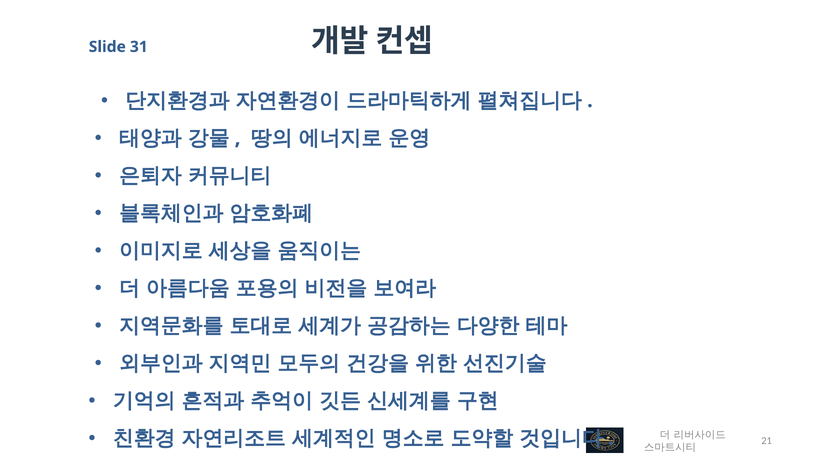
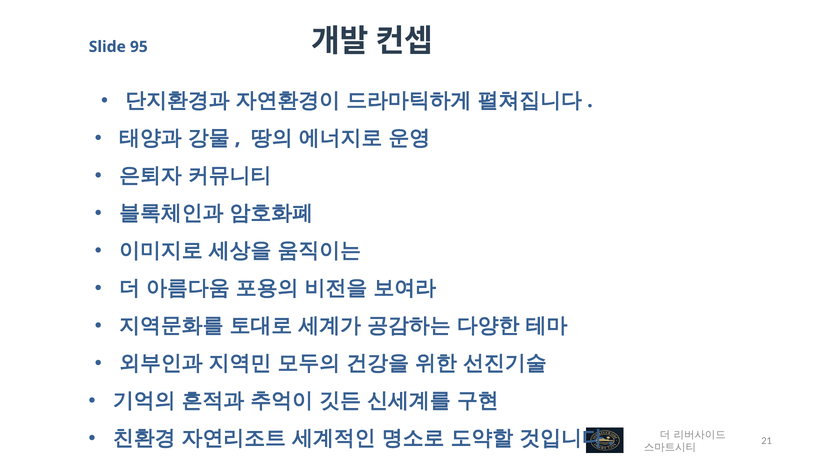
31: 31 -> 95
